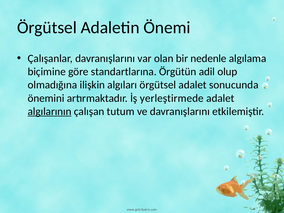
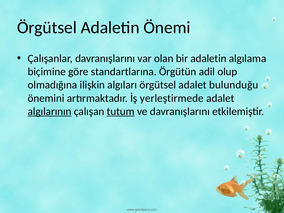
bir nedenle: nedenle -> adaletin
sonucunda: sonucunda -> bulunduğu
tutum underline: none -> present
